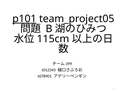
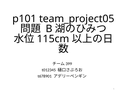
p101 underline: present -> none
